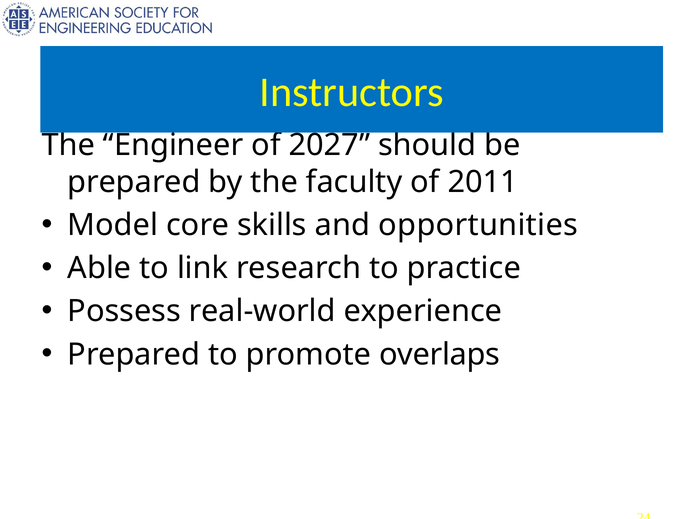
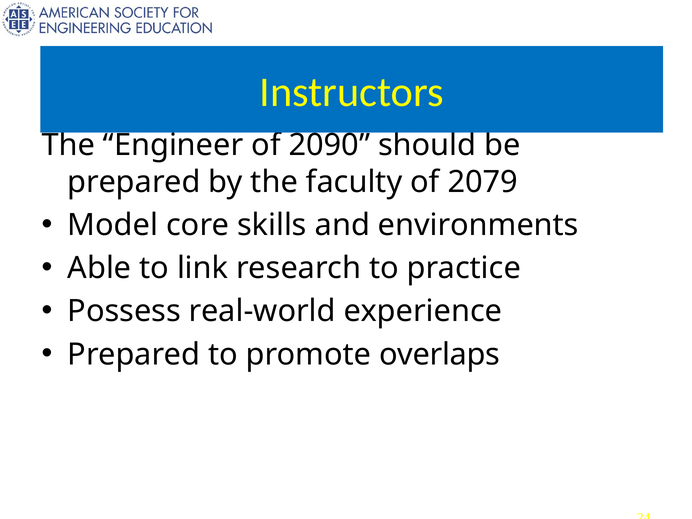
2027: 2027 -> 2090
2011: 2011 -> 2079
opportunities: opportunities -> environments
